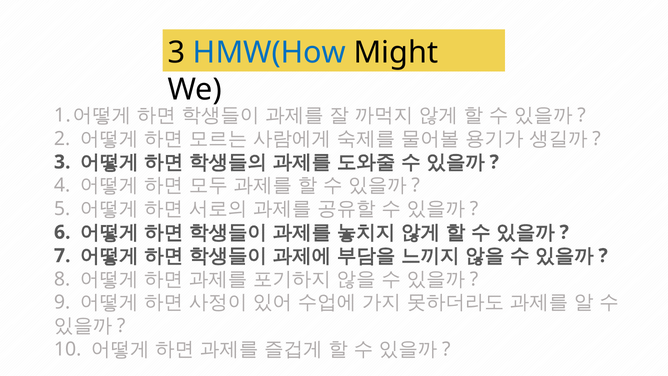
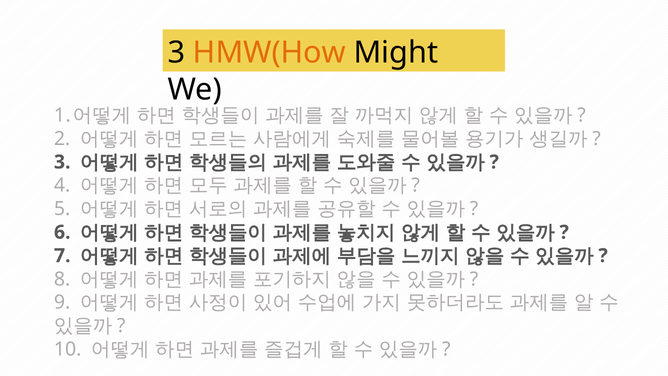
HMW(How colour: blue -> orange
